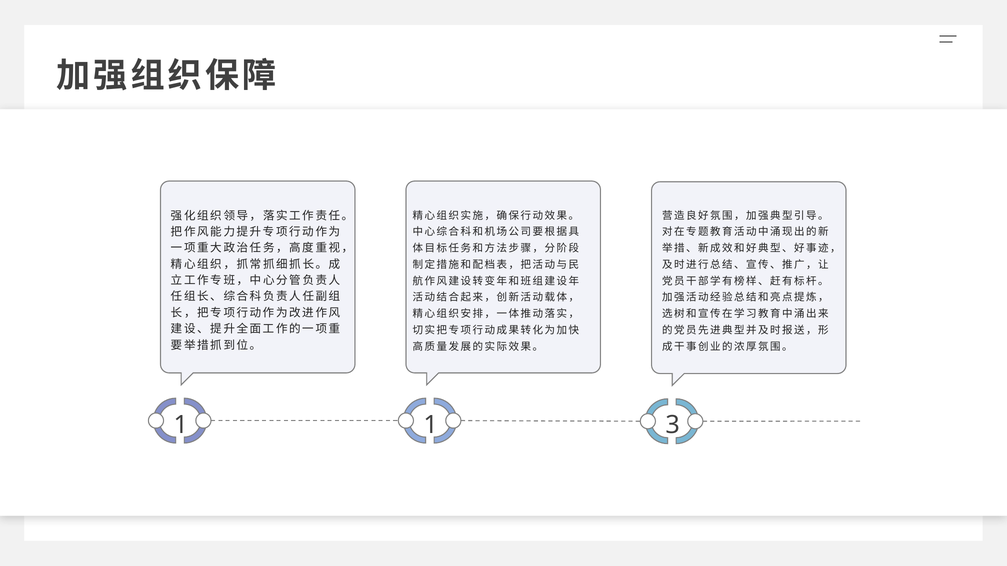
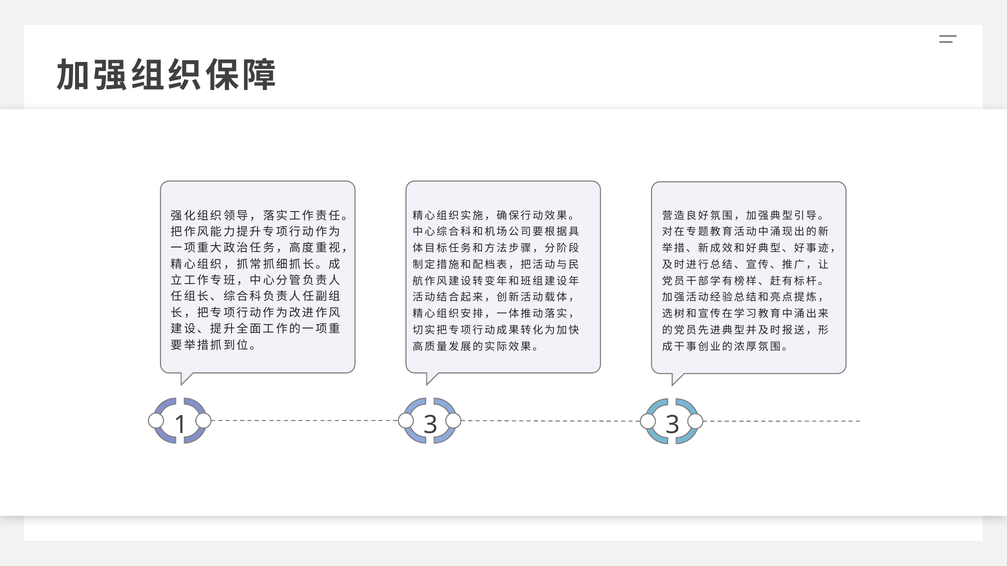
1 1: 1 -> 3
